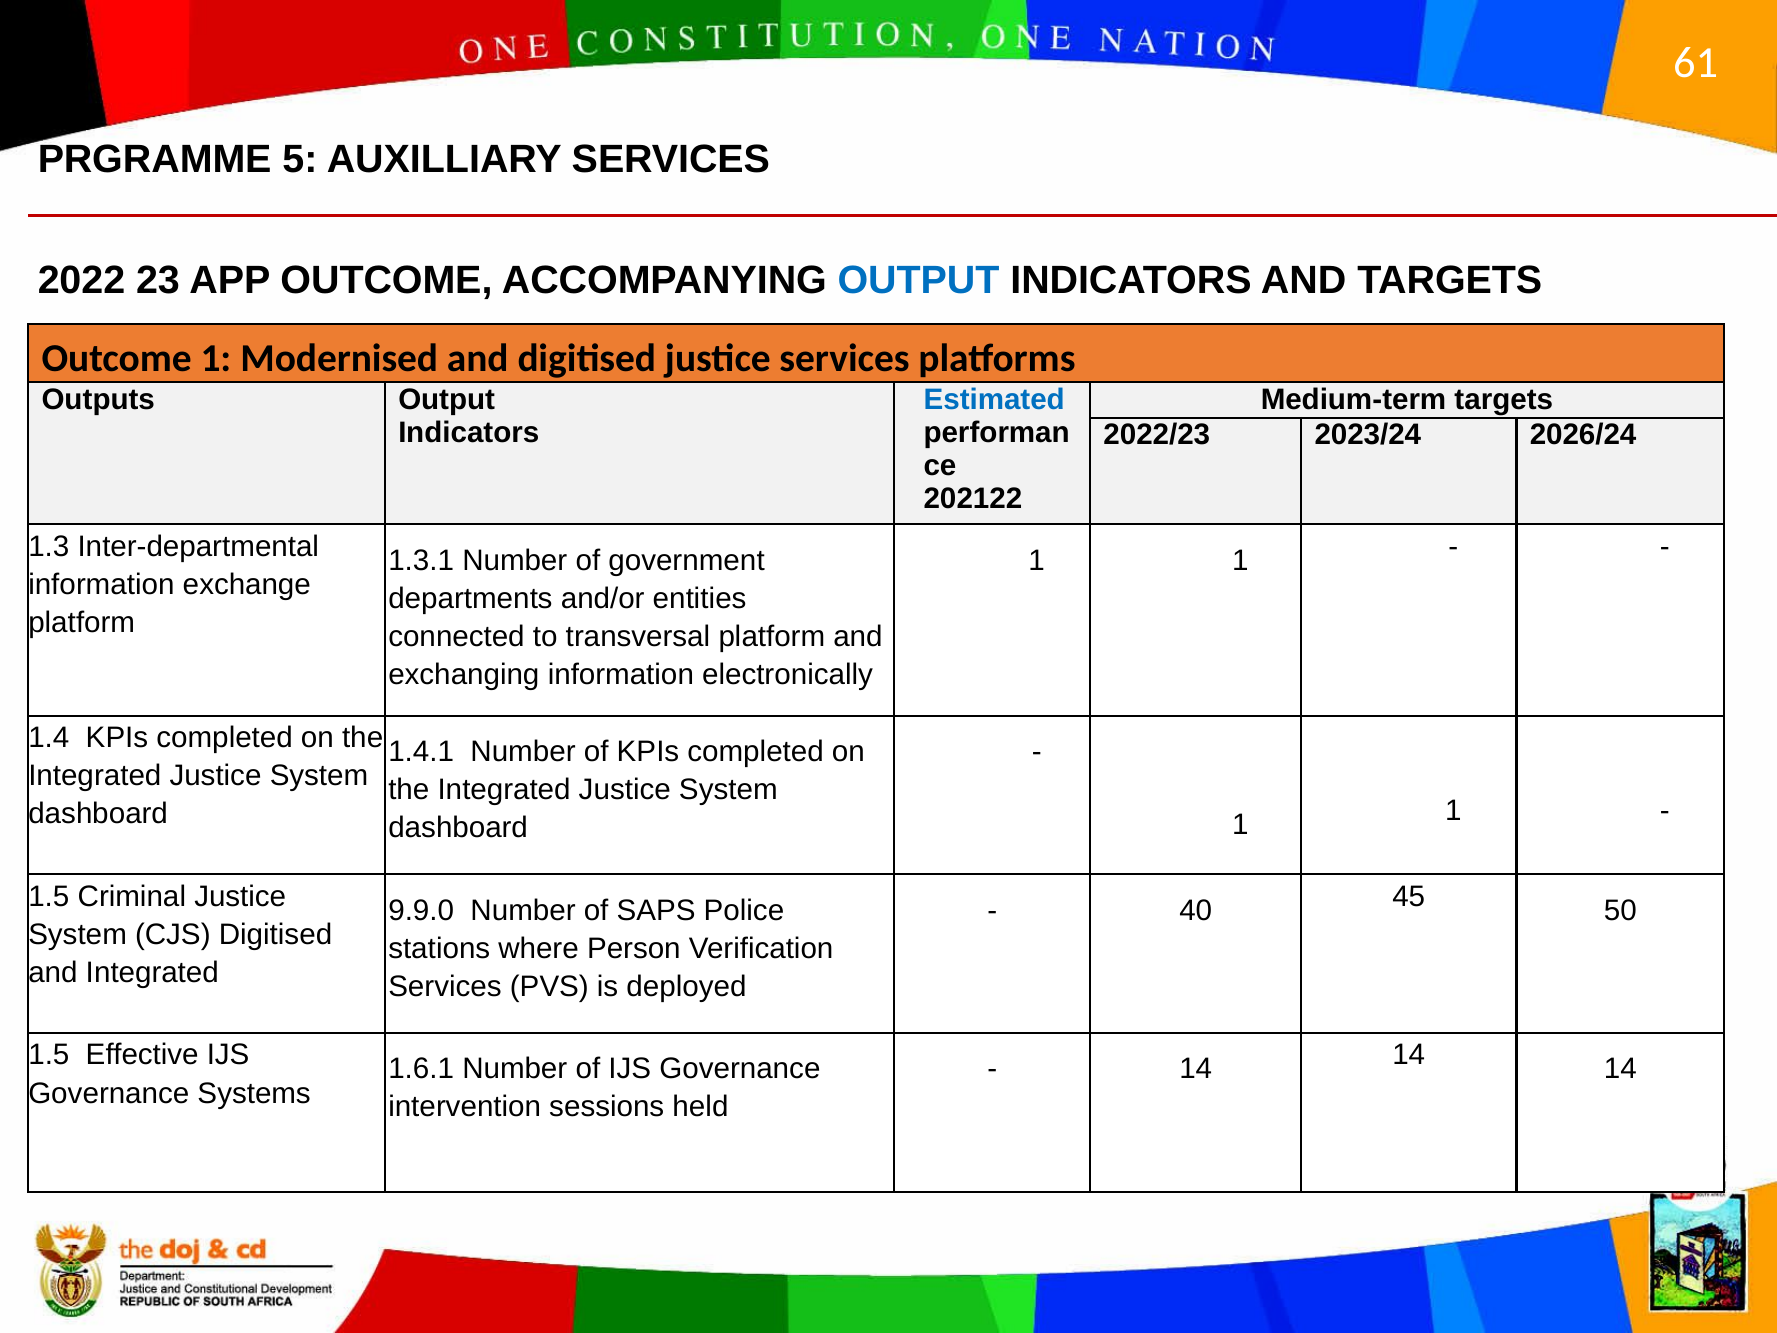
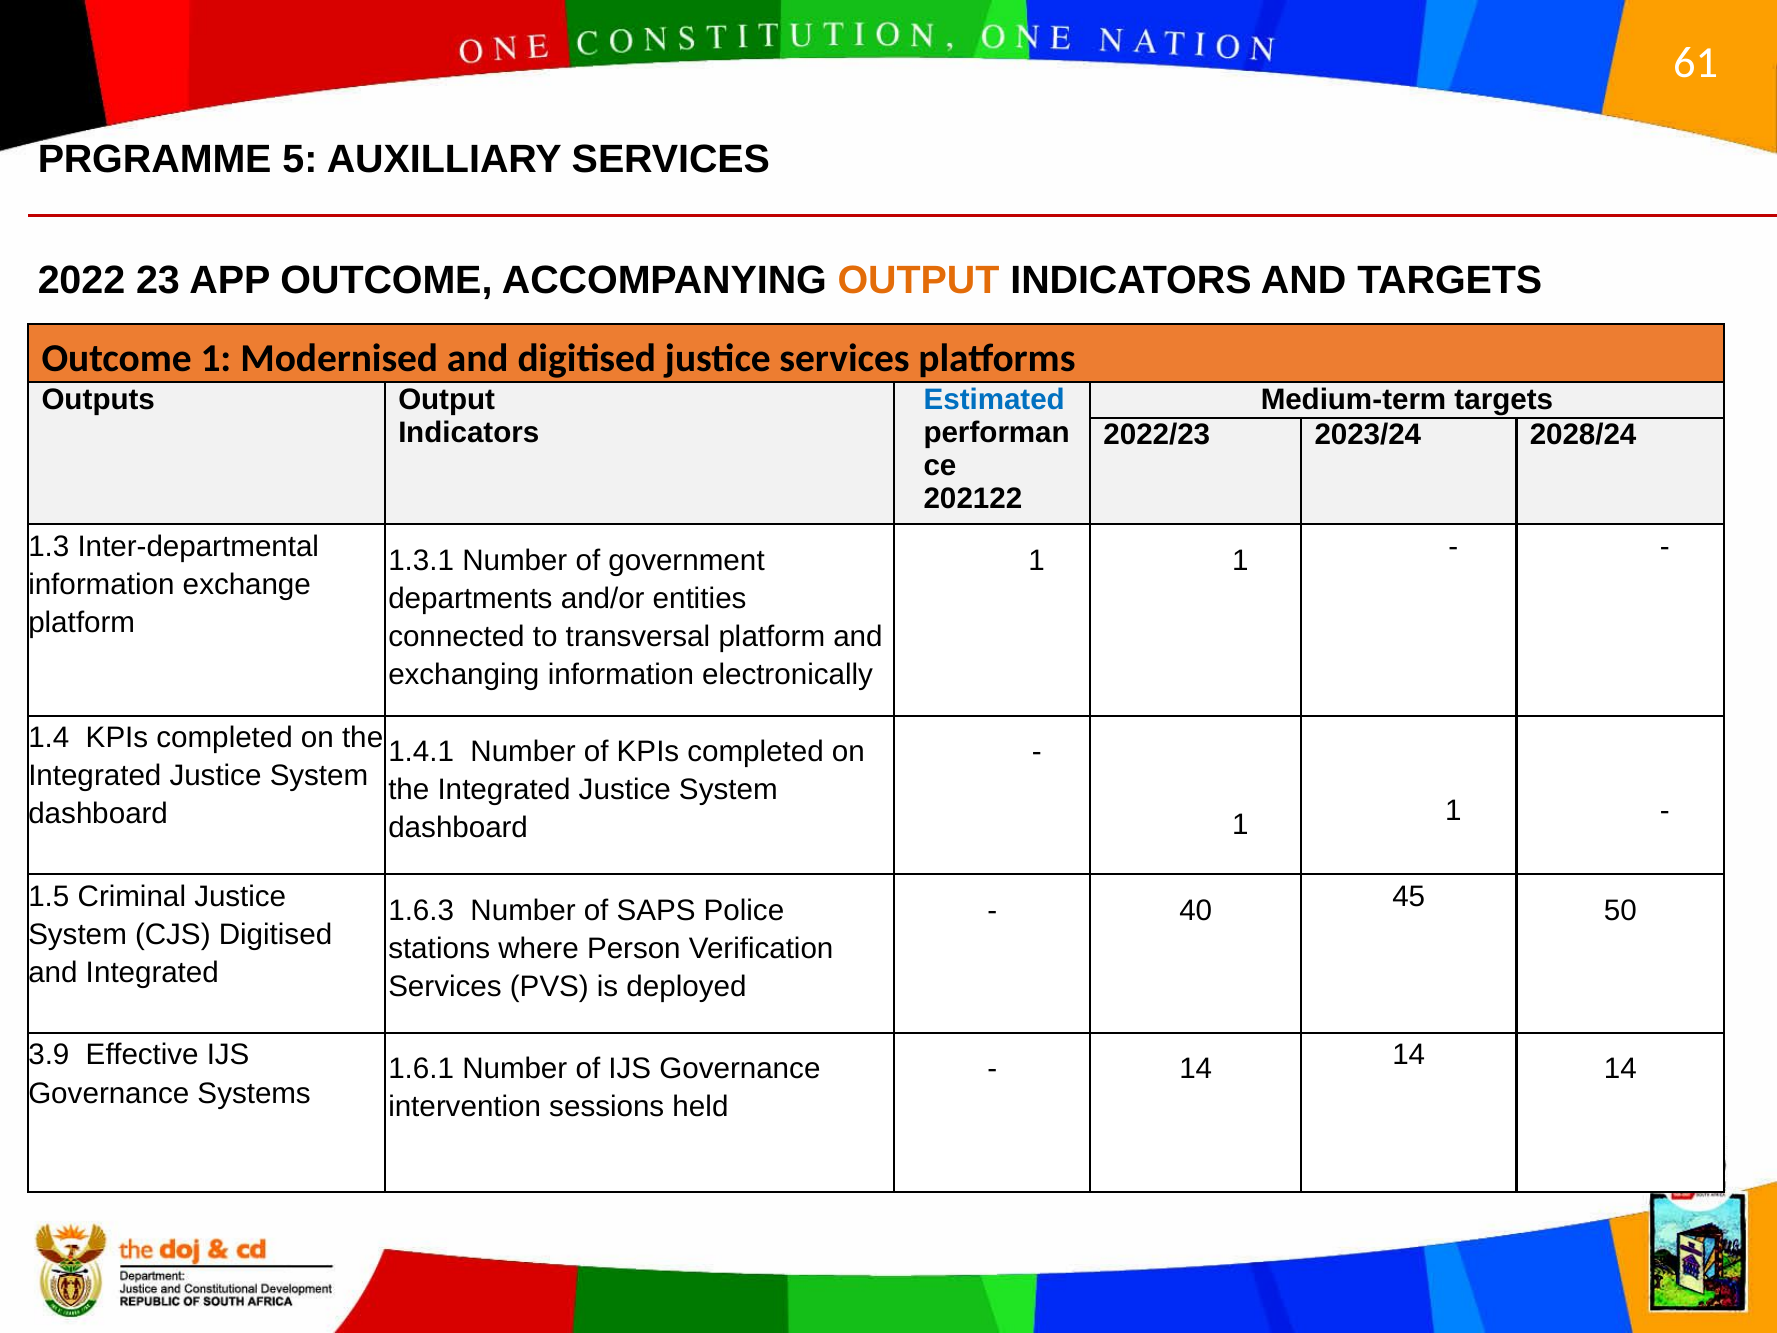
OUTPUT at (919, 280) colour: blue -> orange
2026/24: 2026/24 -> 2028/24
9.9.0: 9.9.0 -> 1.6.3
1.5 at (49, 1055): 1.5 -> 3.9
